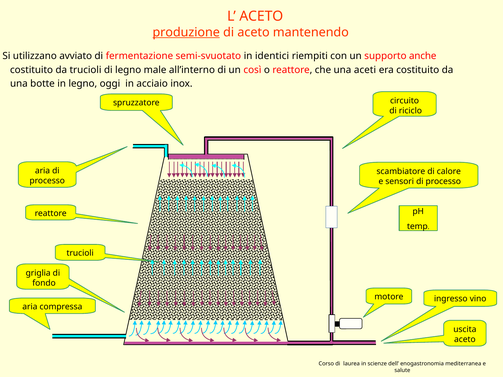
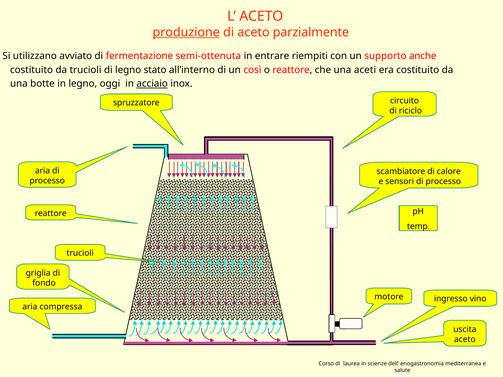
mantenendo: mantenendo -> parzialmente
semi-svuotato: semi-svuotato -> semi-ottenuta
identici: identici -> entrare
male: male -> stato
acciaio underline: none -> present
